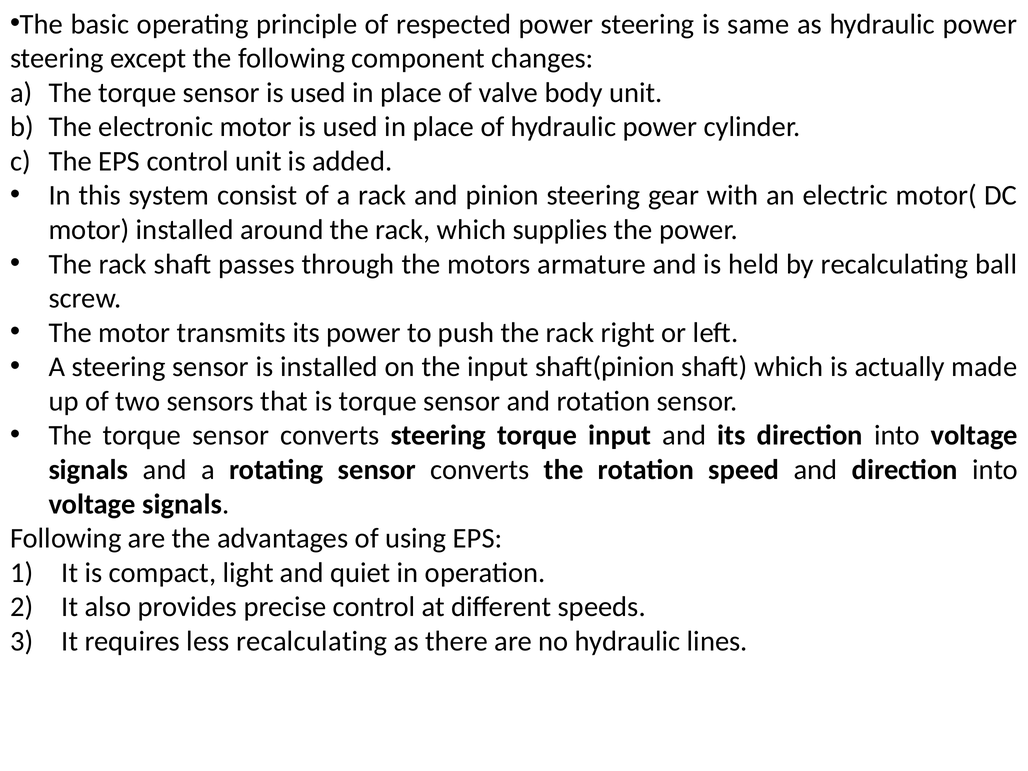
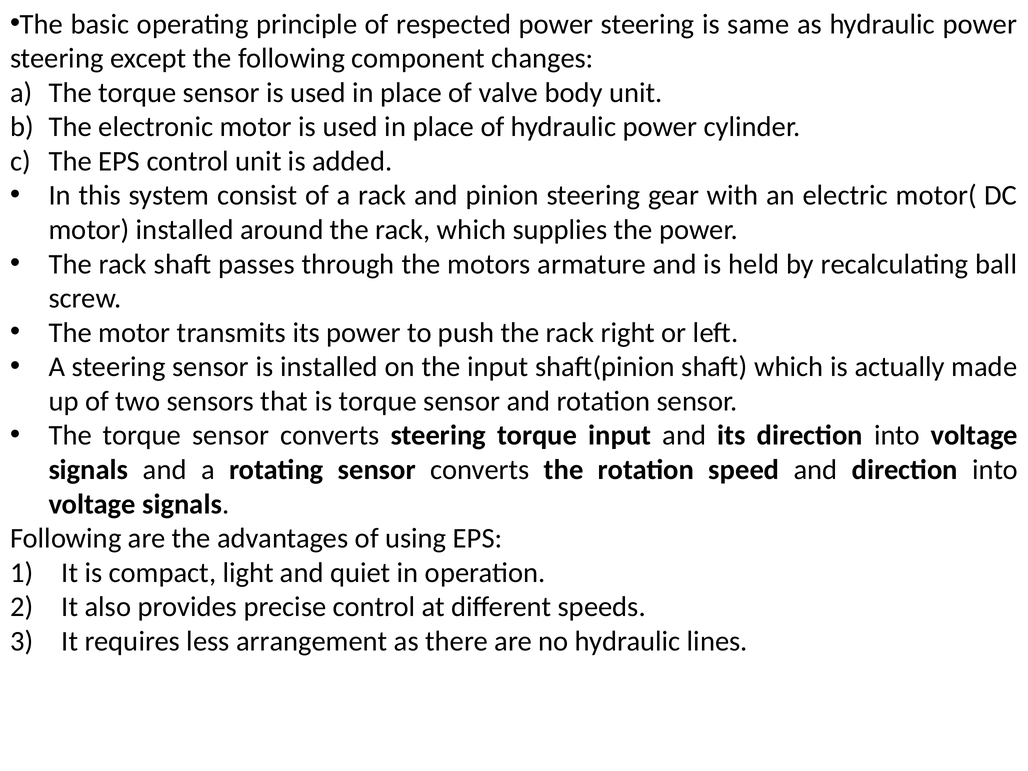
less recalculating: recalculating -> arrangement
